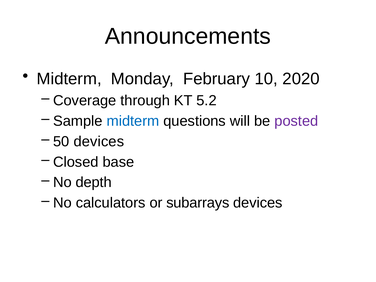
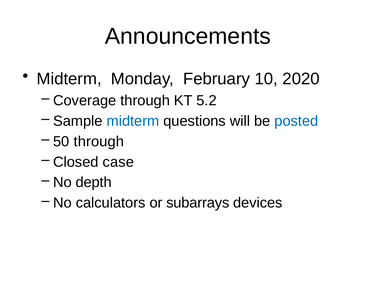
posted colour: purple -> blue
devices at (99, 141): devices -> through
base: base -> case
